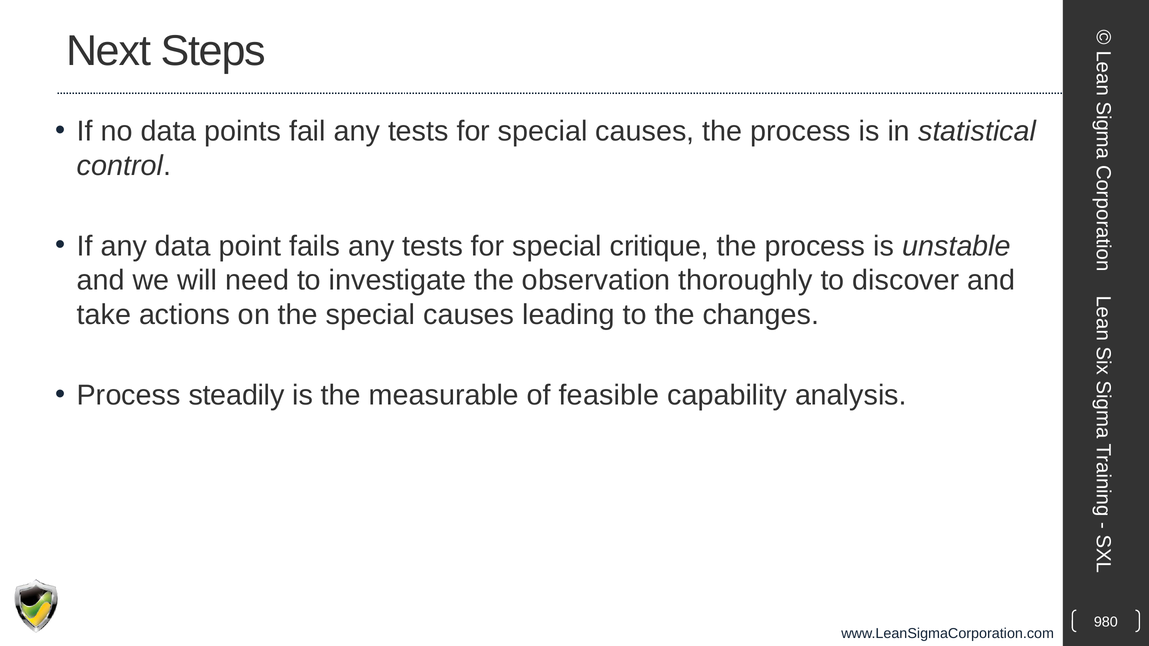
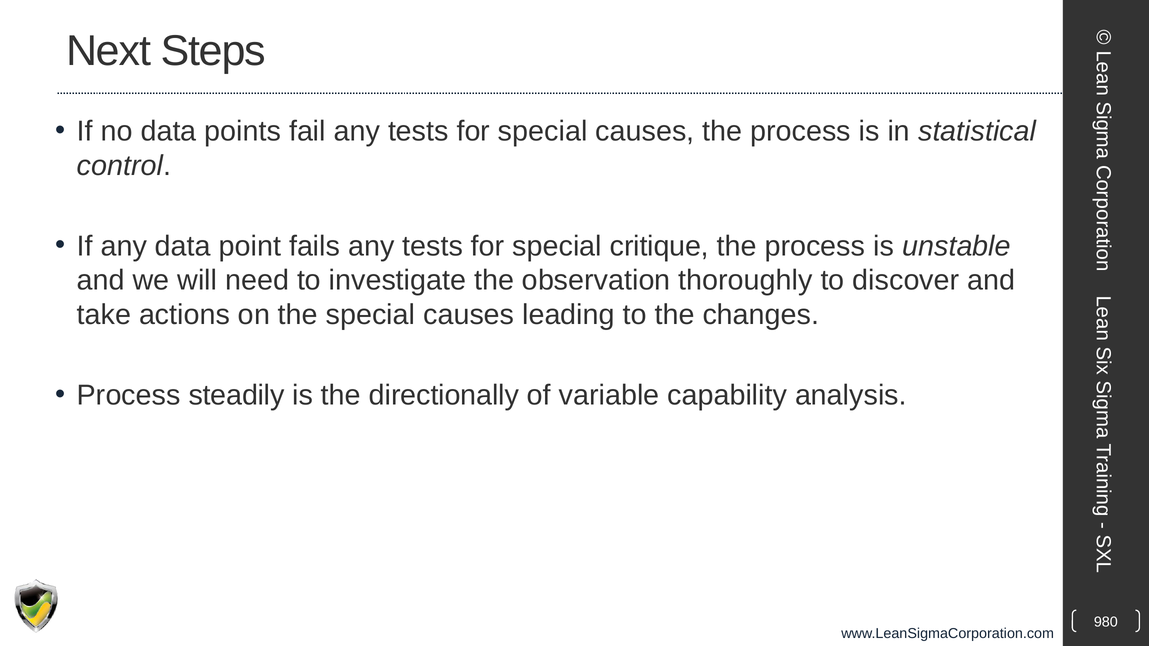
measurable: measurable -> directionally
feasible: feasible -> variable
